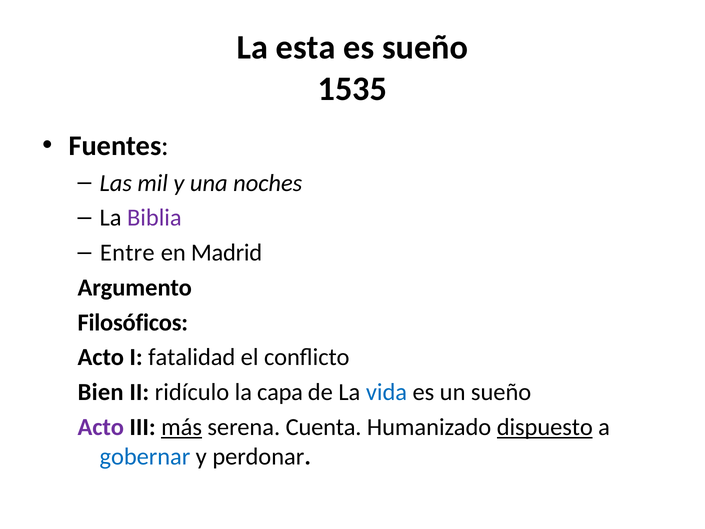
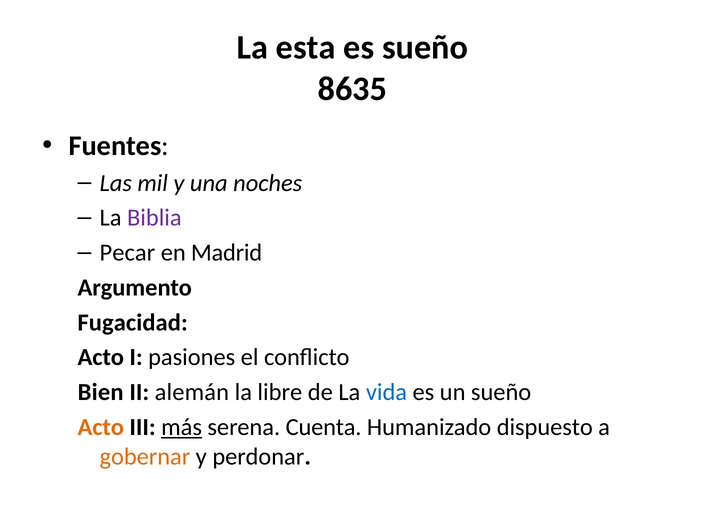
1535: 1535 -> 8635
Entre: Entre -> Pecar
Filosóficos: Filosóficos -> Fugacidad
fatalidad: fatalidad -> pasiones
ridículo: ridículo -> alemán
capa: capa -> libre
Acto at (101, 427) colour: purple -> orange
dispuesto underline: present -> none
gobernar colour: blue -> orange
